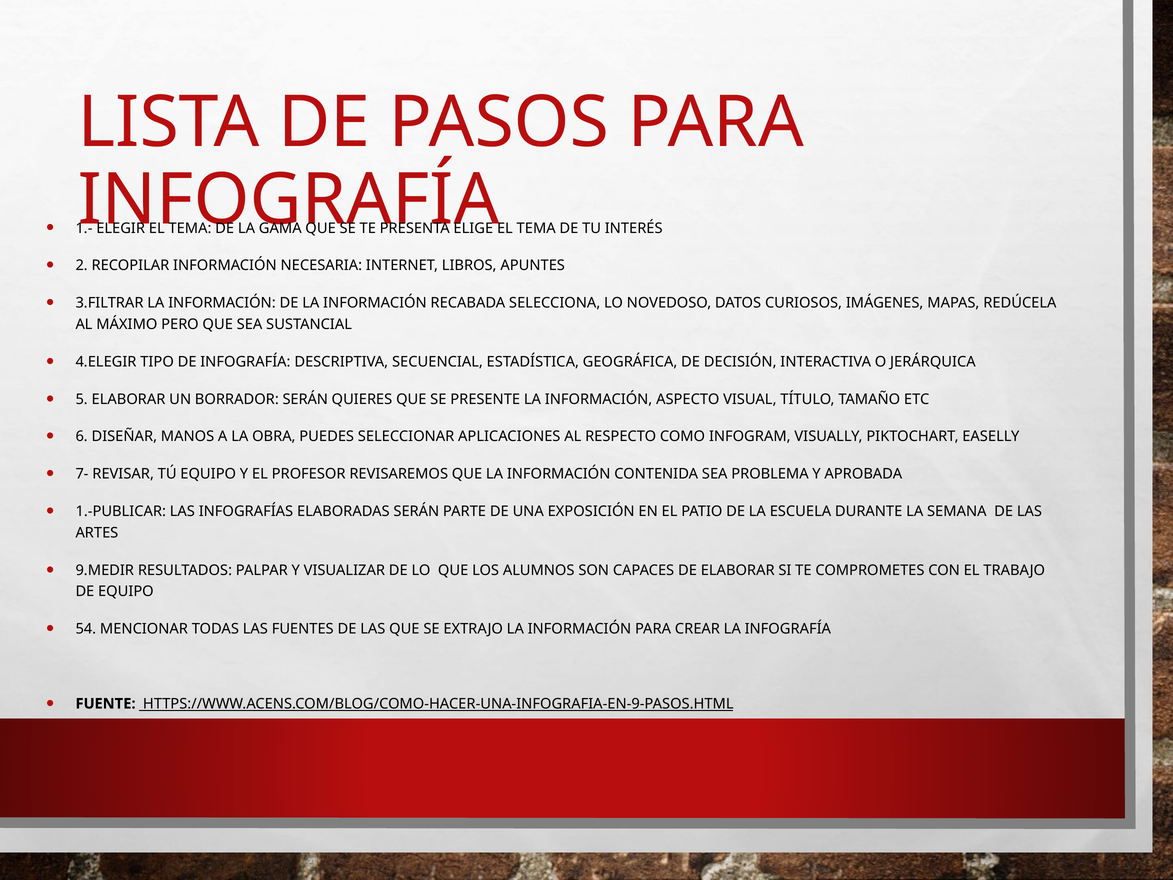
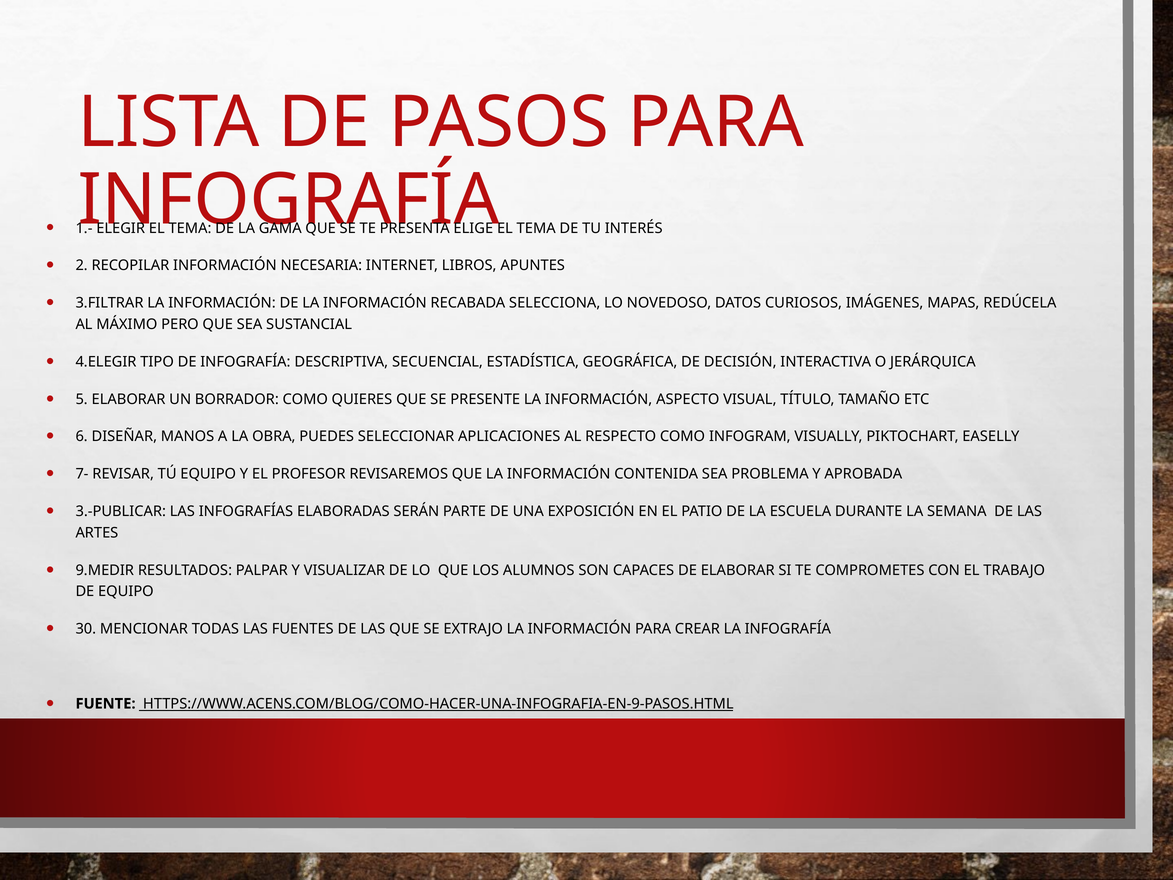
BORRADOR SERÁN: SERÁN -> COMO
1.-PUBLICAR: 1.-PUBLICAR -> 3.-PUBLICAR
54: 54 -> 30
